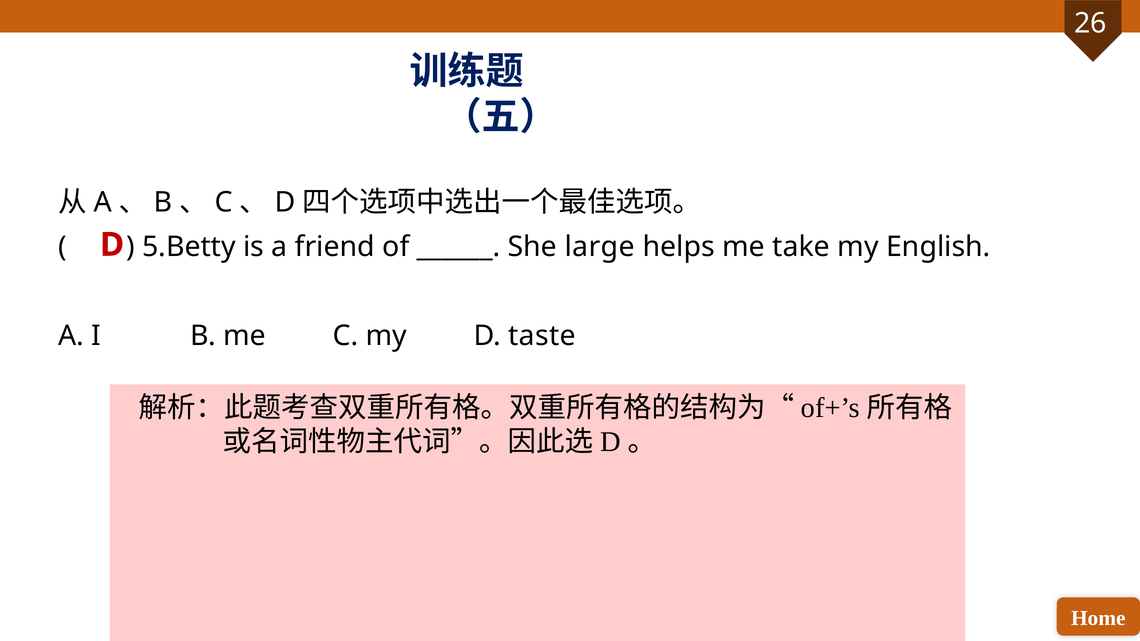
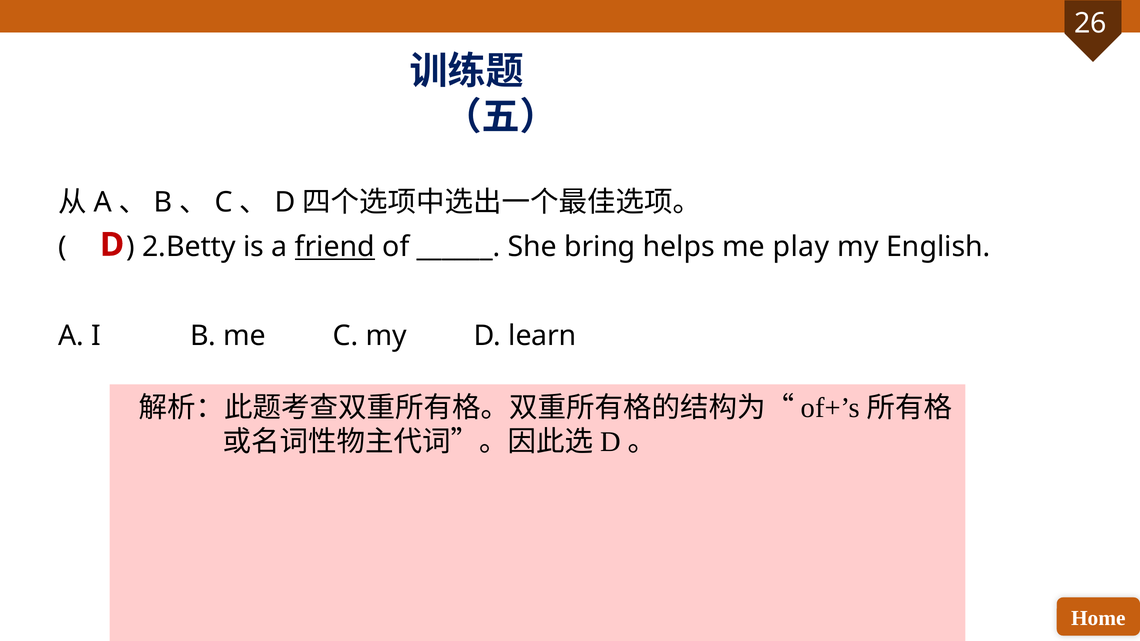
5.Betty: 5.Betty -> 2.Betty
friend underline: none -> present
large: large -> bring
take: take -> play
taste: taste -> learn
